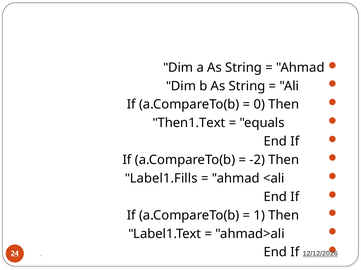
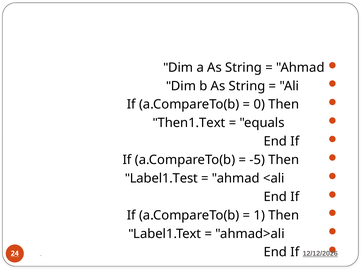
-2: -2 -> -5
Label1.Fills: Label1.Fills -> Label1.Test
